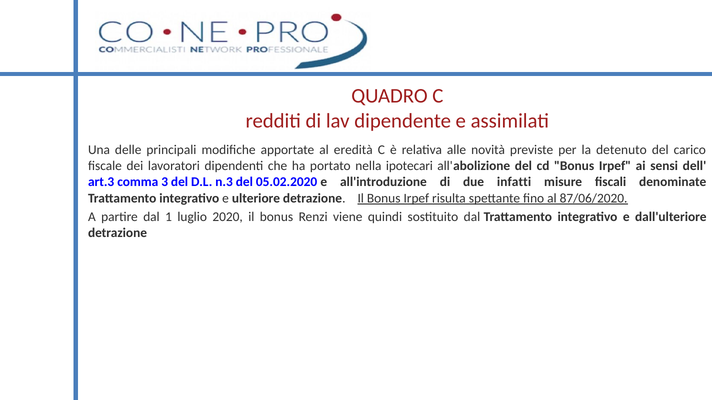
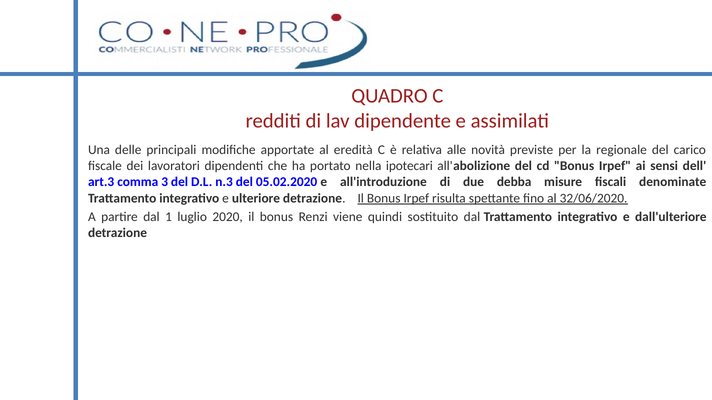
detenuto: detenuto -> regionale
infatti: infatti -> debba
87/06/2020: 87/06/2020 -> 32/06/2020
